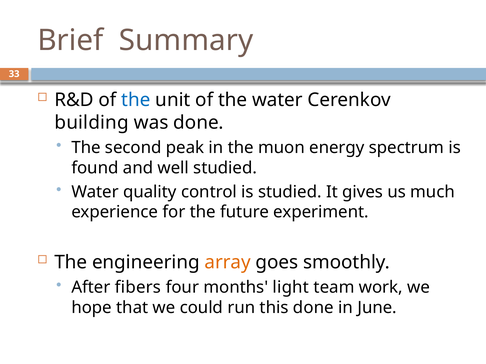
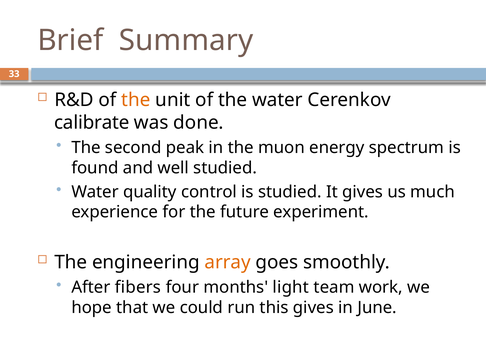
the at (136, 100) colour: blue -> orange
building: building -> calibrate
this done: done -> gives
